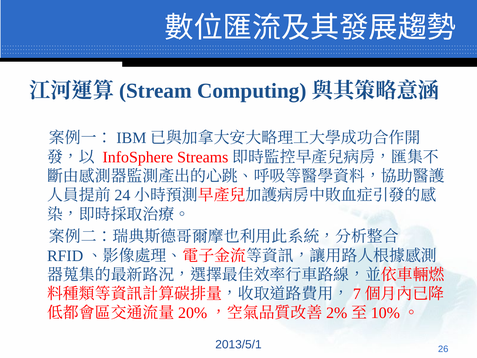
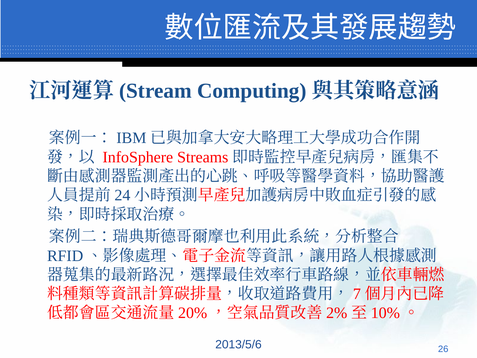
2013/5/1: 2013/5/1 -> 2013/5/6
